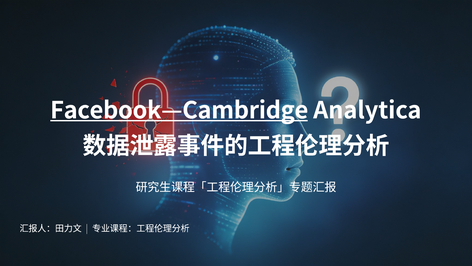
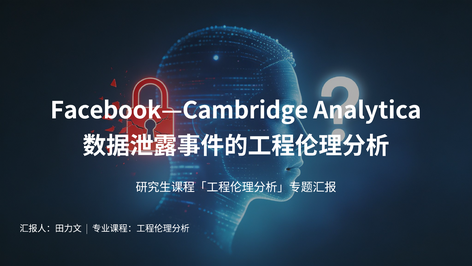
Facebook—Cambridge underline: present -> none
